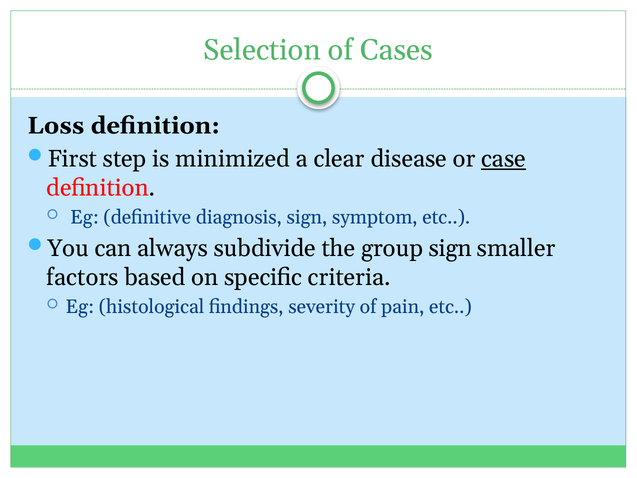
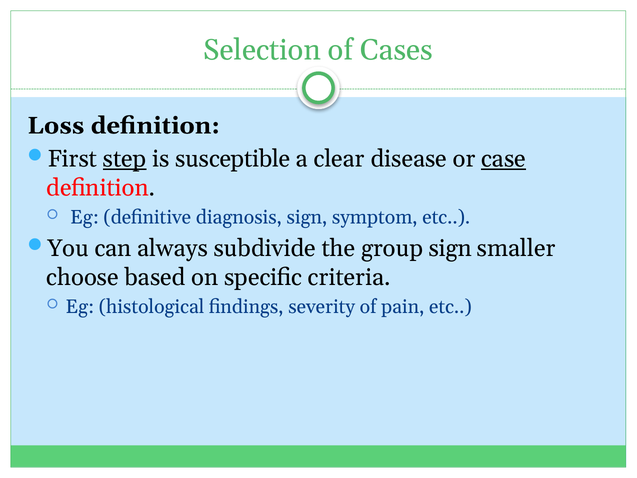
step underline: none -> present
minimized: minimized -> susceptible
factors: factors -> choose
